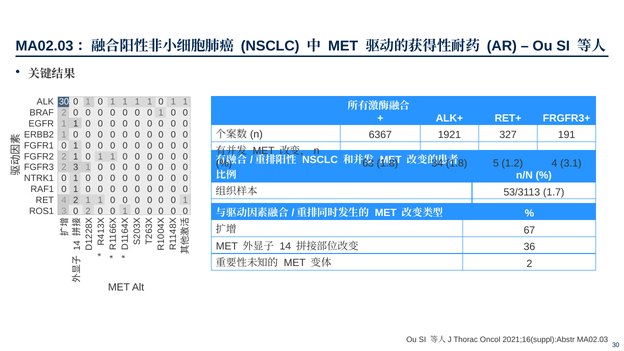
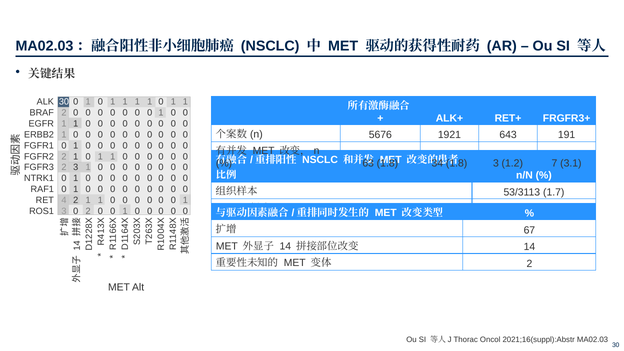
6367: 6367 -> 5676
327: 327 -> 643
5 at (496, 163): 5 -> 3
1.2 4: 4 -> 7
36 at (529, 247): 36 -> 14
